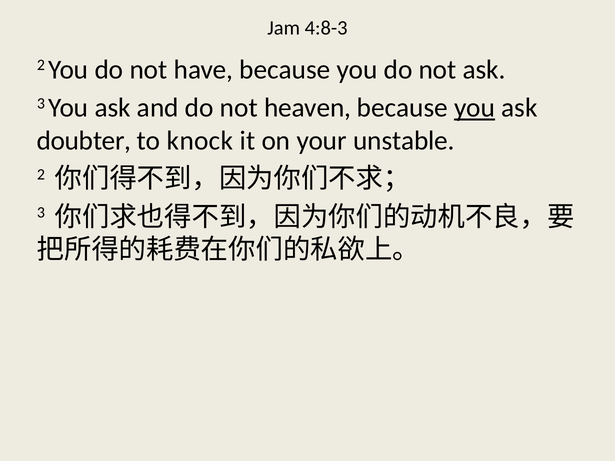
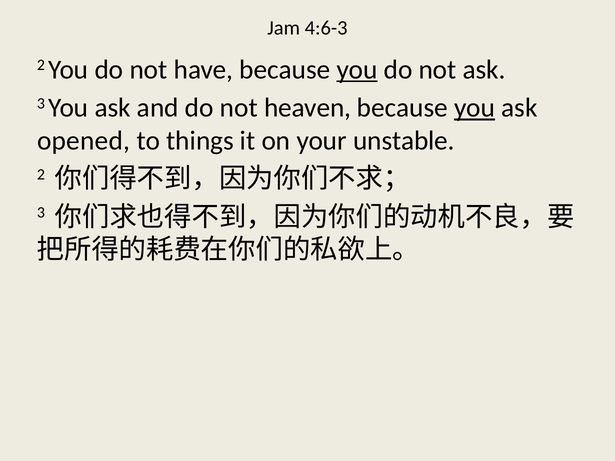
4:8-3: 4:8-3 -> 4:6-3
you at (357, 70) underline: none -> present
doubter: doubter -> opened
knock: knock -> things
